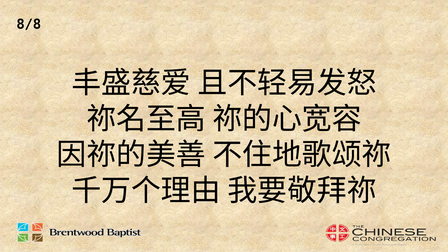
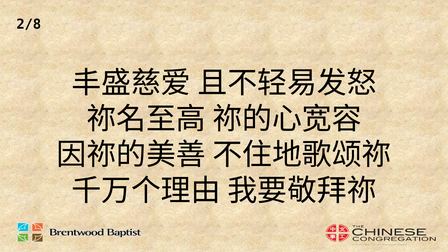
8/8: 8/8 -> 2/8
